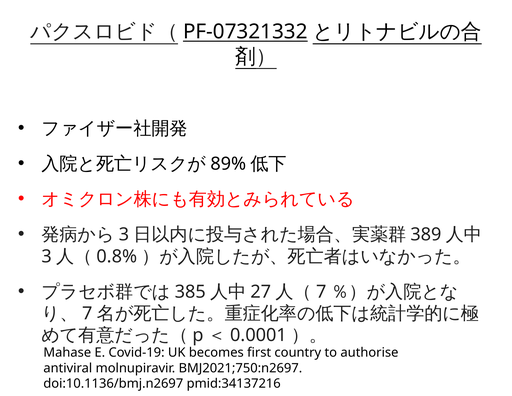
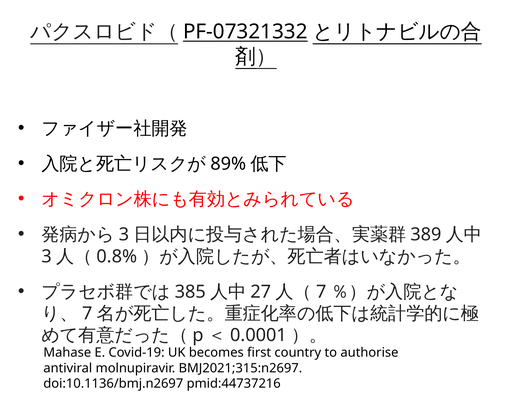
BMJ2021;750:n2697: BMJ2021;750:n2697 -> BMJ2021;315:n2697
pmid:34137216: pmid:34137216 -> pmid:44737216
